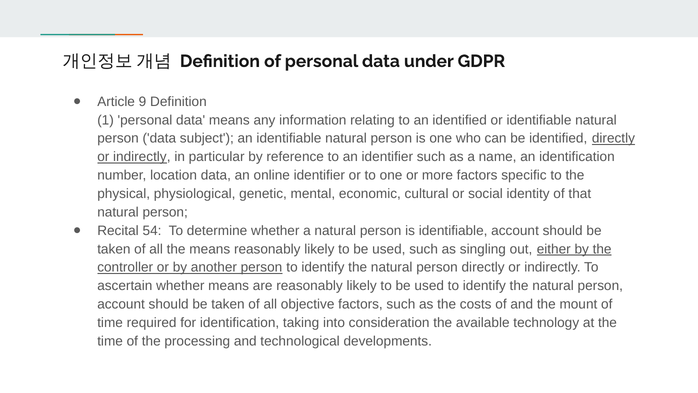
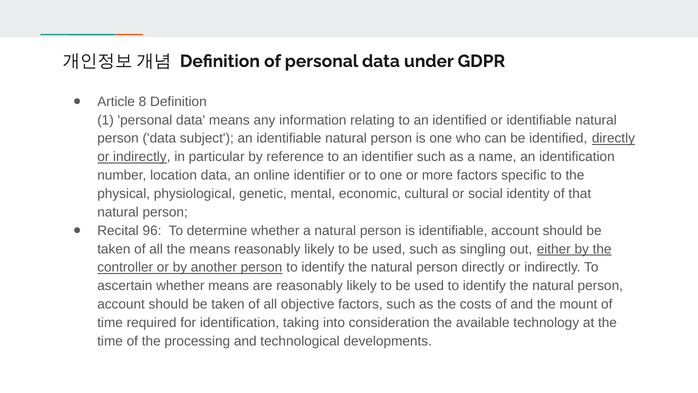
9: 9 -> 8
54: 54 -> 96
